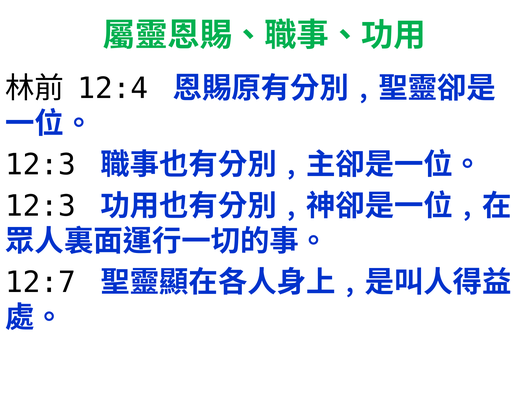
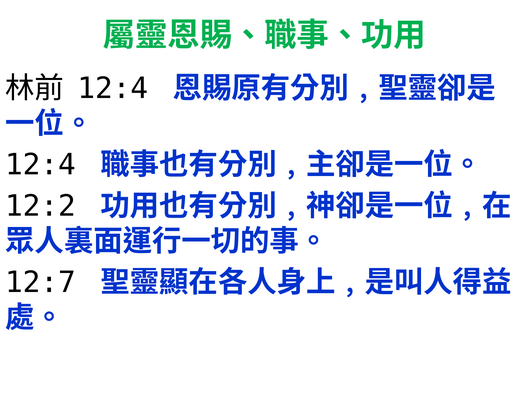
12:3 at (41, 165): 12:3 -> 12:4
12:3 at (41, 206): 12:3 -> 12:2
